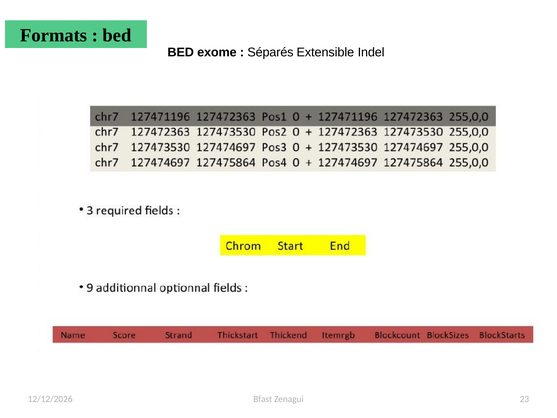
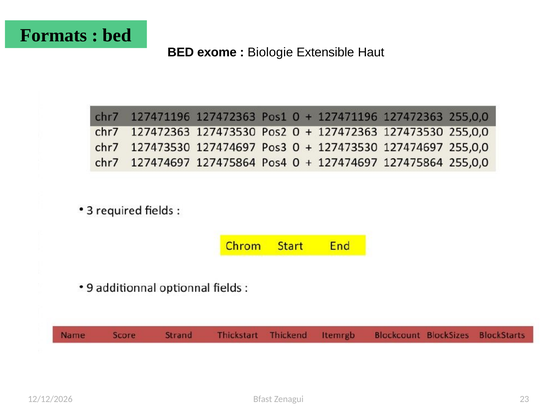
Séparés: Séparés -> Biologie
Indel: Indel -> Haut
